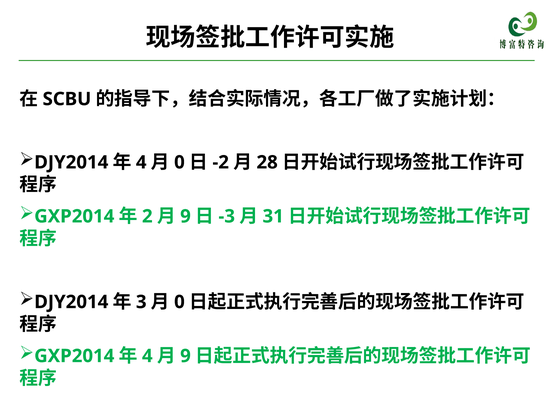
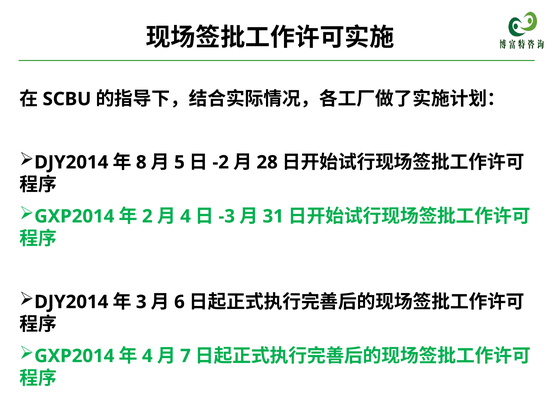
4 at (141, 162): 4 -> 8
0 at (179, 162): 0 -> 5
9 at (185, 216): 9 -> 4
0 at (179, 302): 0 -> 6
9 at (185, 356): 9 -> 7
